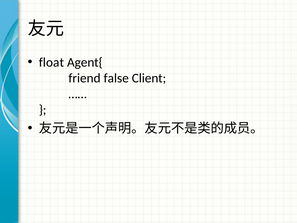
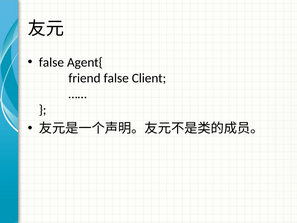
float at (51, 62): float -> false
